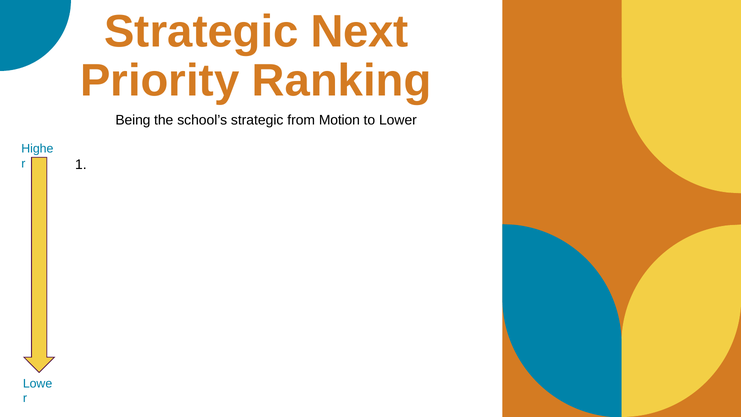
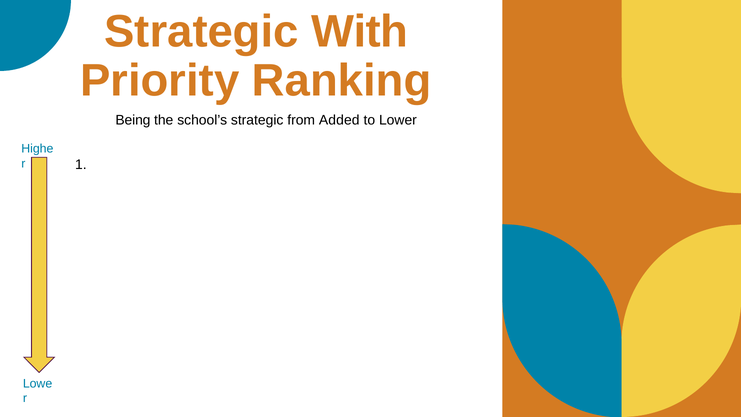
Next: Next -> With
Motion: Motion -> Added
